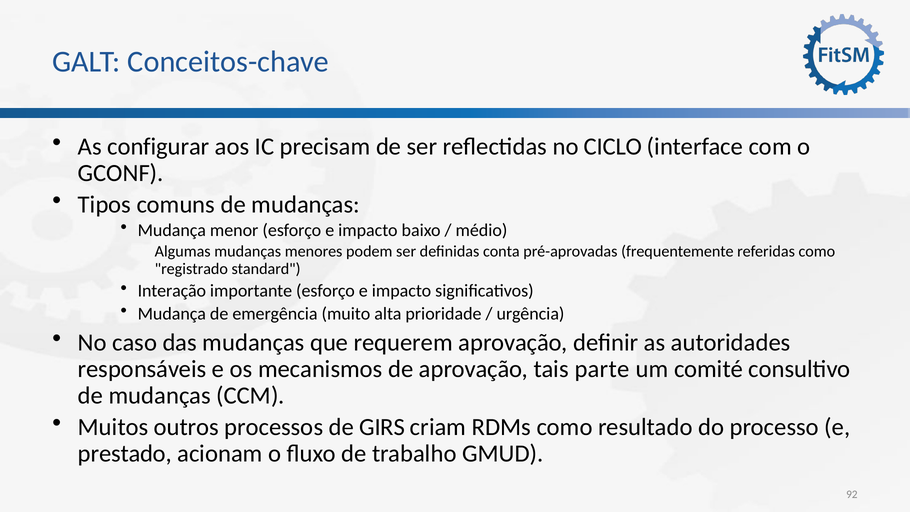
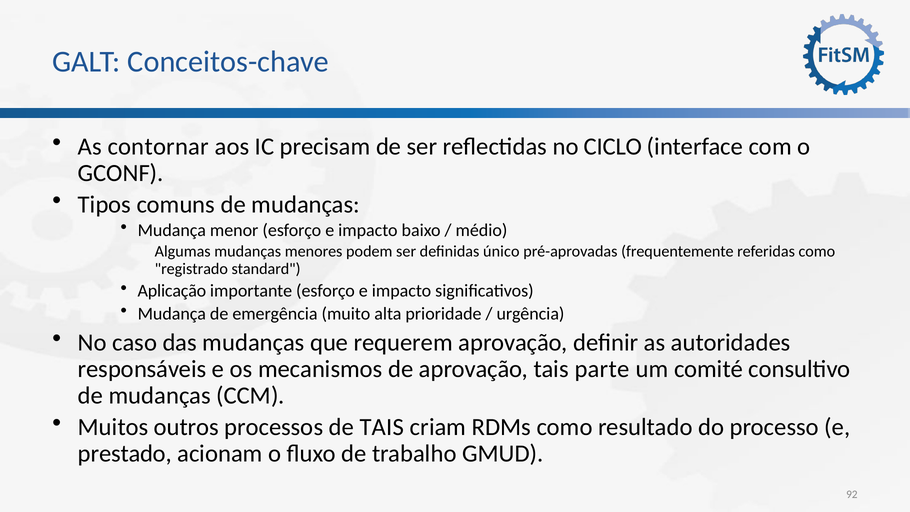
configurar: configurar -> contornar
conta: conta -> único
Interação: Interação -> Aplicação
de GIRS: GIRS -> TAIS
